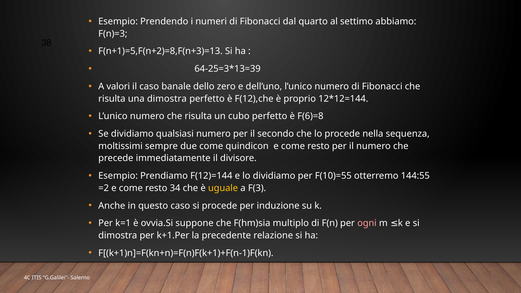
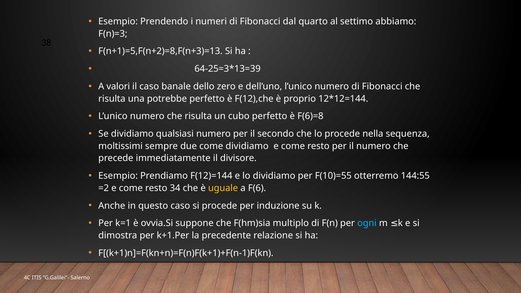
una dimostra: dimostra -> potrebbe
come quindicon: quindicon -> dividiamo
F(3: F(3 -> F(6
ogni colour: pink -> light blue
